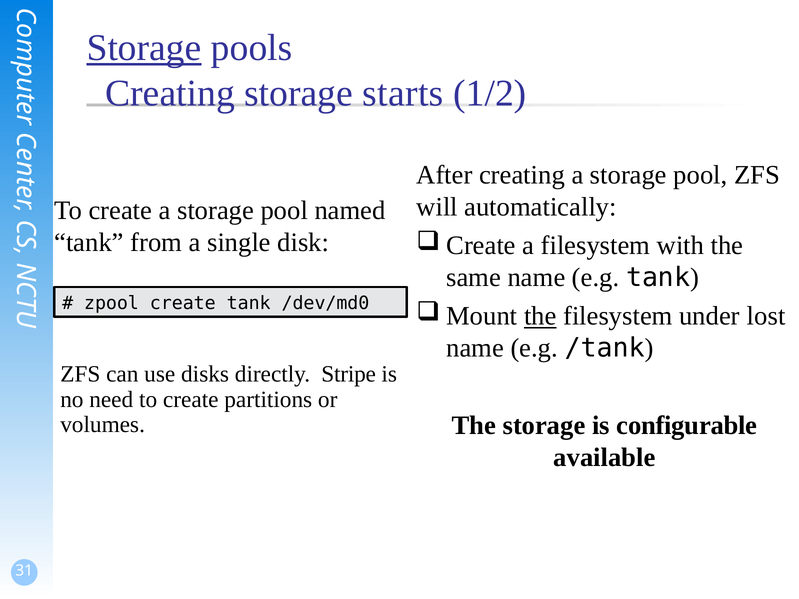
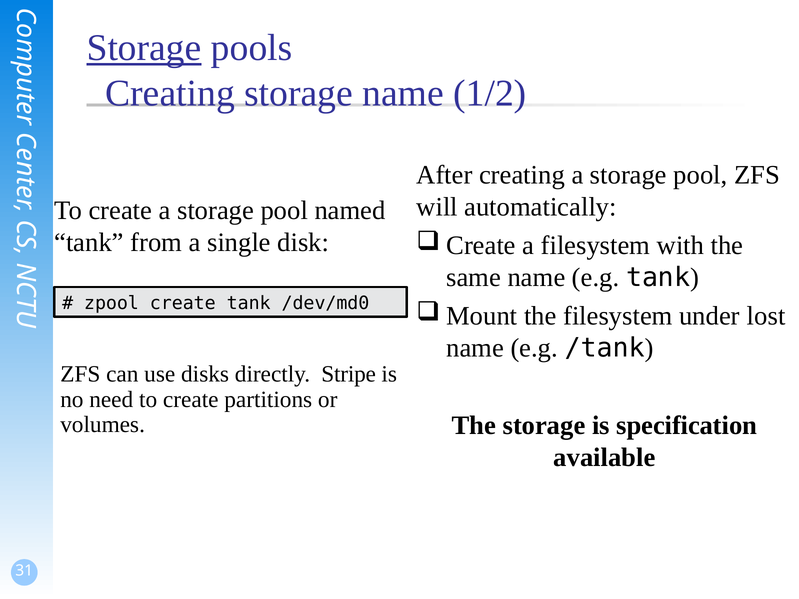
storage starts: starts -> name
the at (540, 316) underline: present -> none
configurable: configurable -> specification
